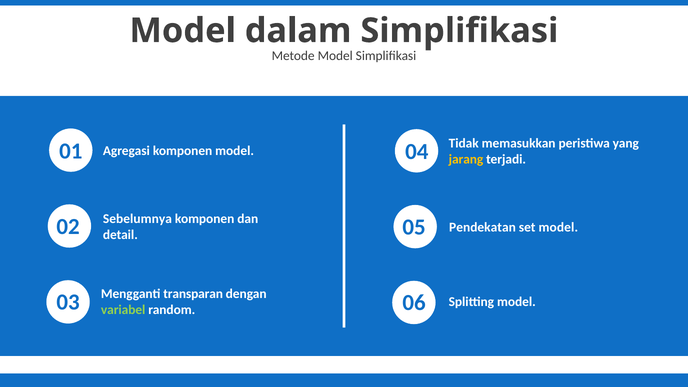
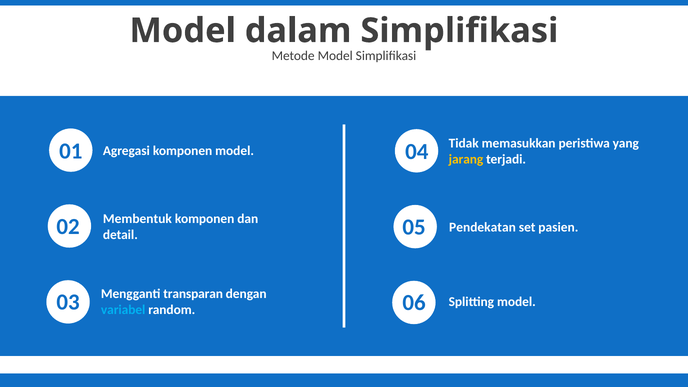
Sebelumnya: Sebelumnya -> Membentuk
set model: model -> pasien
variabel colour: light green -> light blue
